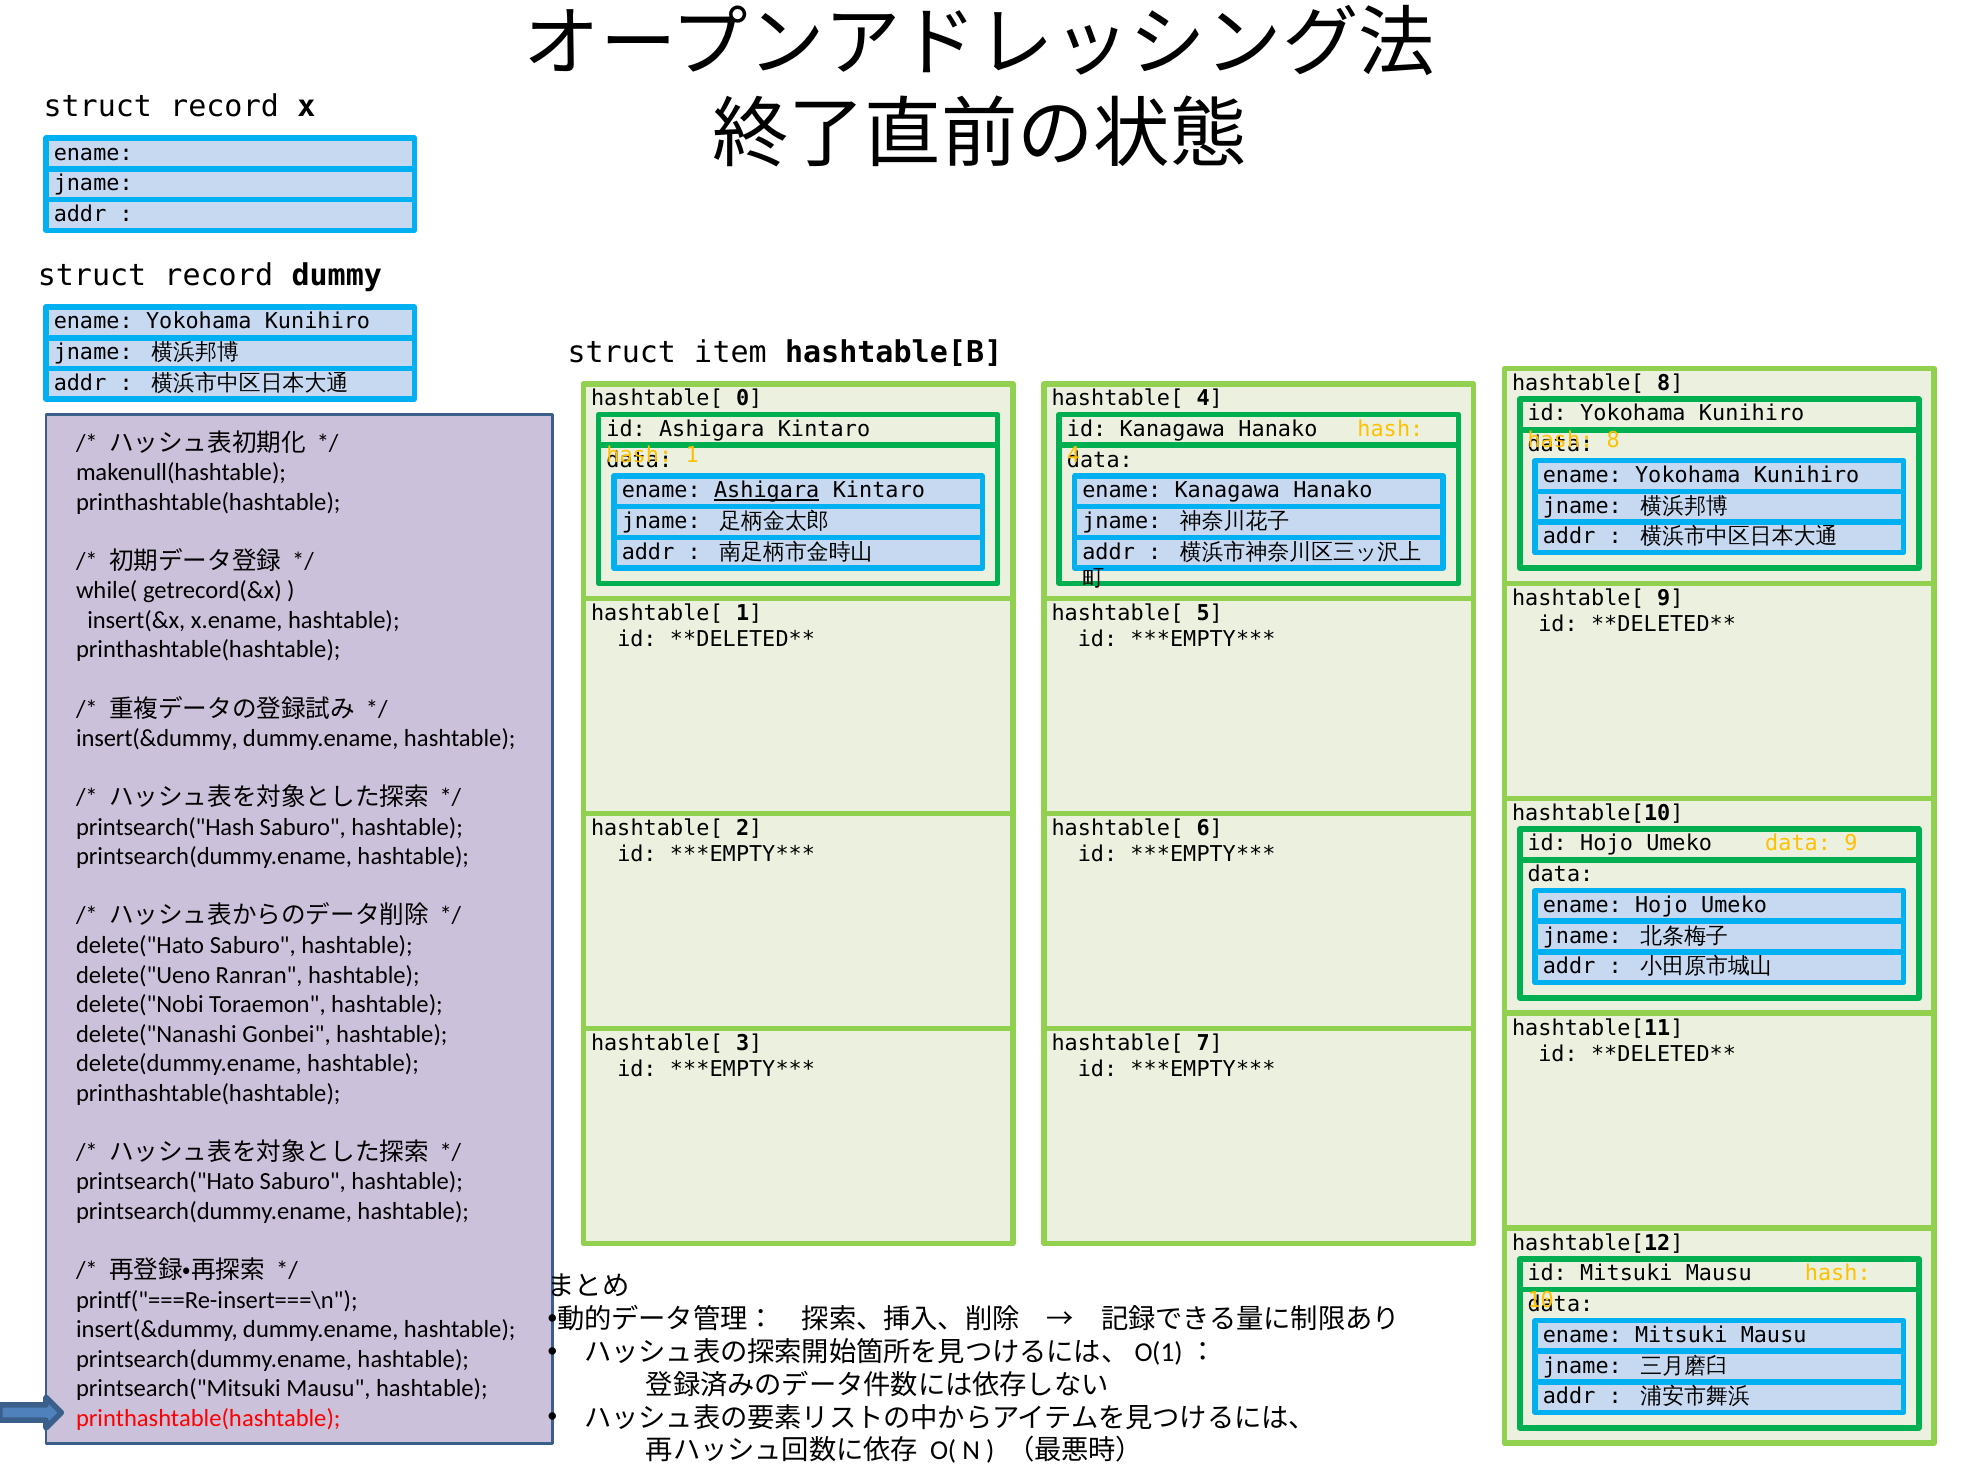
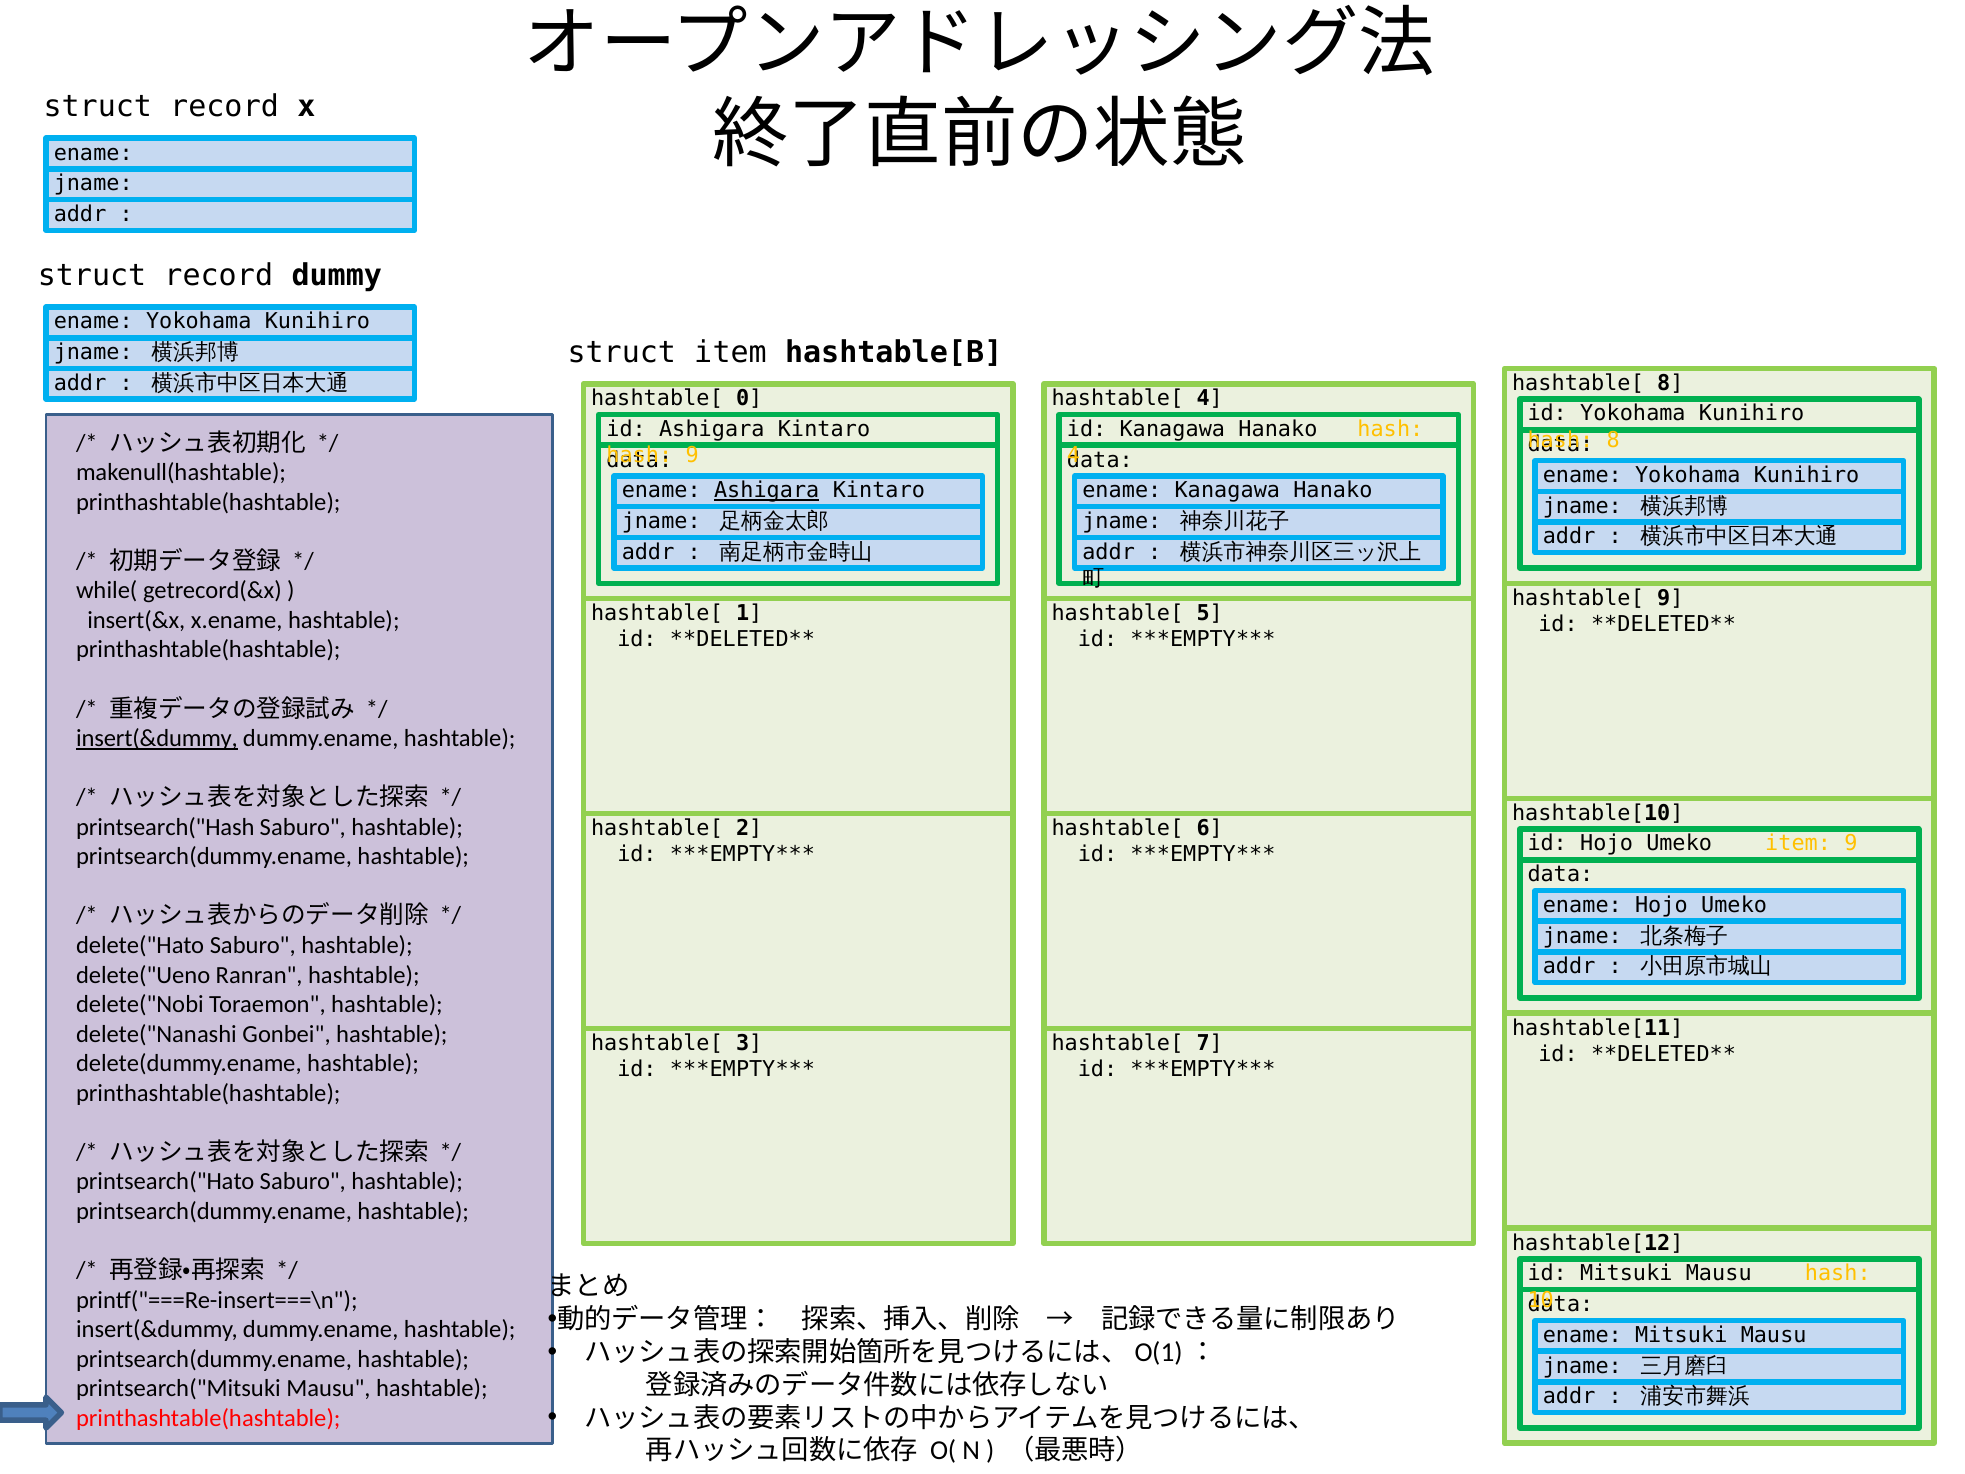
1 at (692, 455): 1 -> 9
insert(&dummy at (157, 738) underline: none -> present
data at (1798, 844): data -> item
